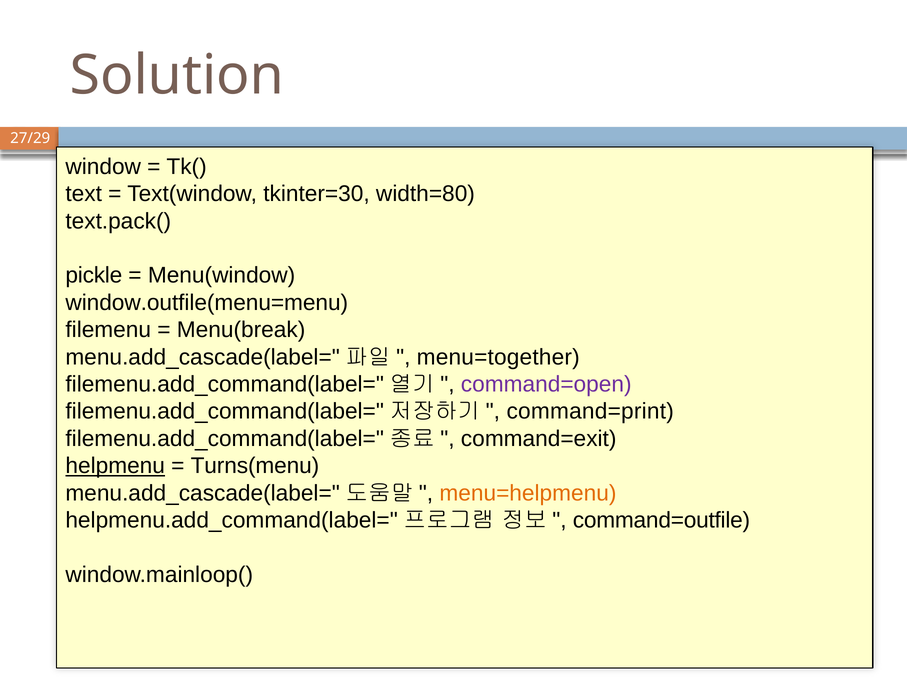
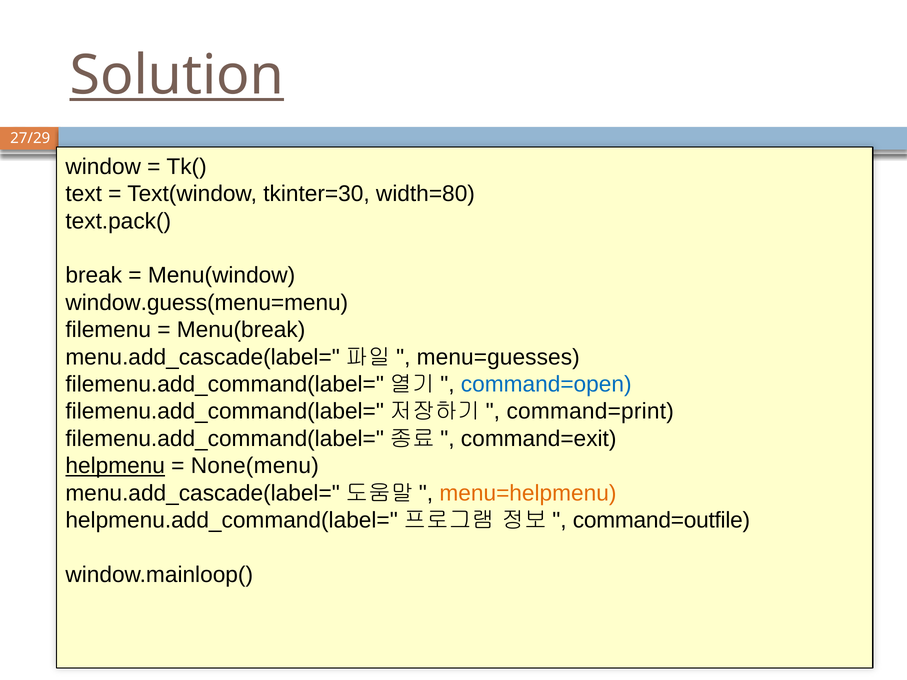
Solution underline: none -> present
pickle: pickle -> break
window.outfile(menu=menu: window.outfile(menu=menu -> window.guess(menu=menu
menu=together: menu=together -> menu=guesses
command=open colour: purple -> blue
Turns(menu: Turns(menu -> None(menu
